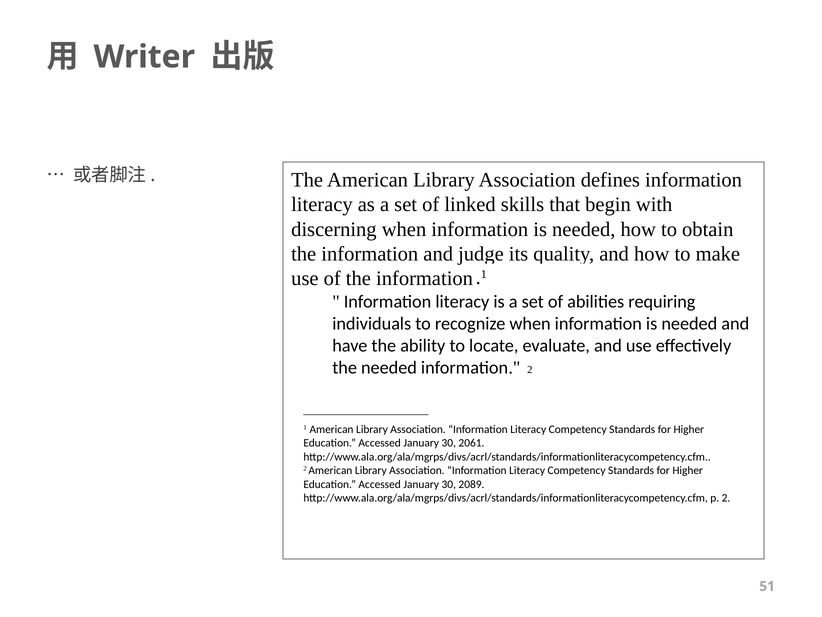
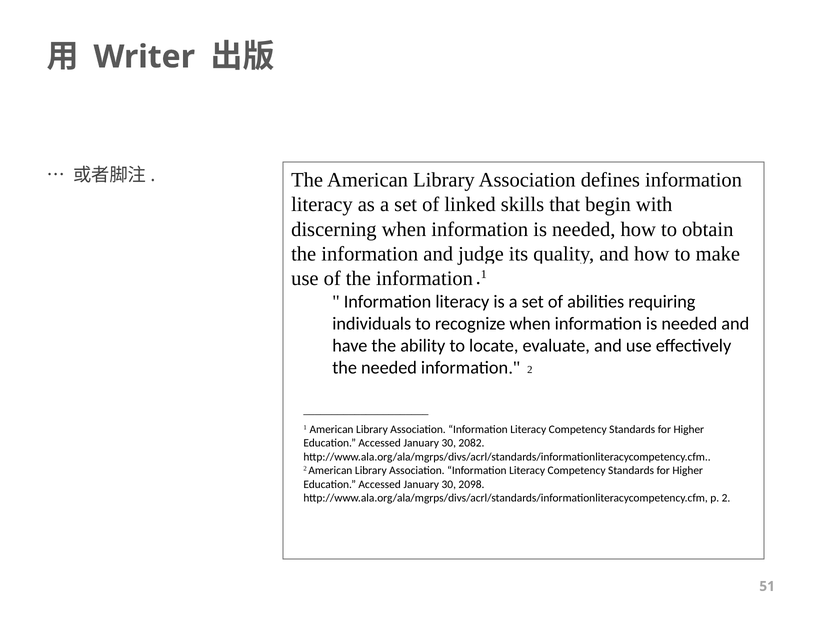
2061: 2061 -> 2082
2089: 2089 -> 2098
